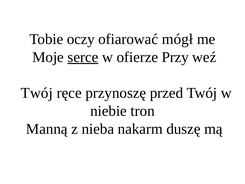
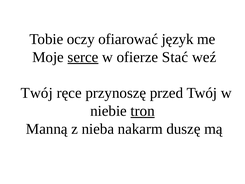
mógł: mógł -> język
Przy: Przy -> Stać
tron underline: none -> present
